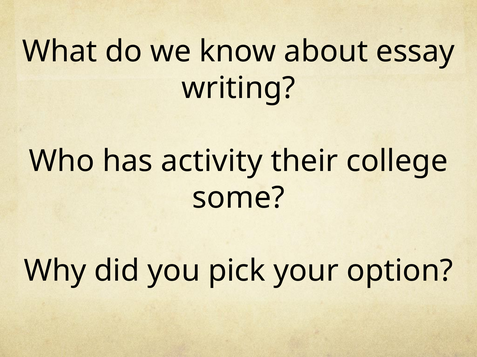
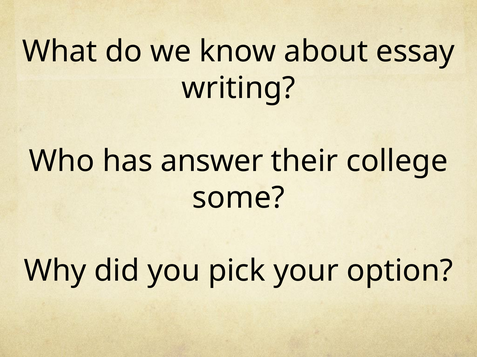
activity: activity -> answer
